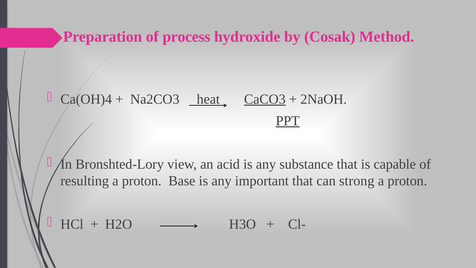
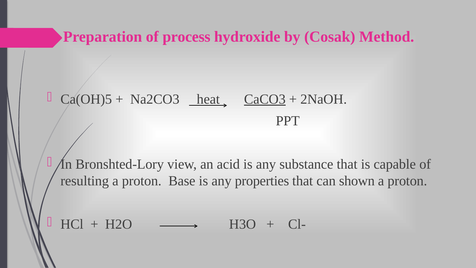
Ca(OH)4: Ca(OH)4 -> Ca(OH)5
PPT underline: present -> none
important: important -> properties
strong: strong -> shown
